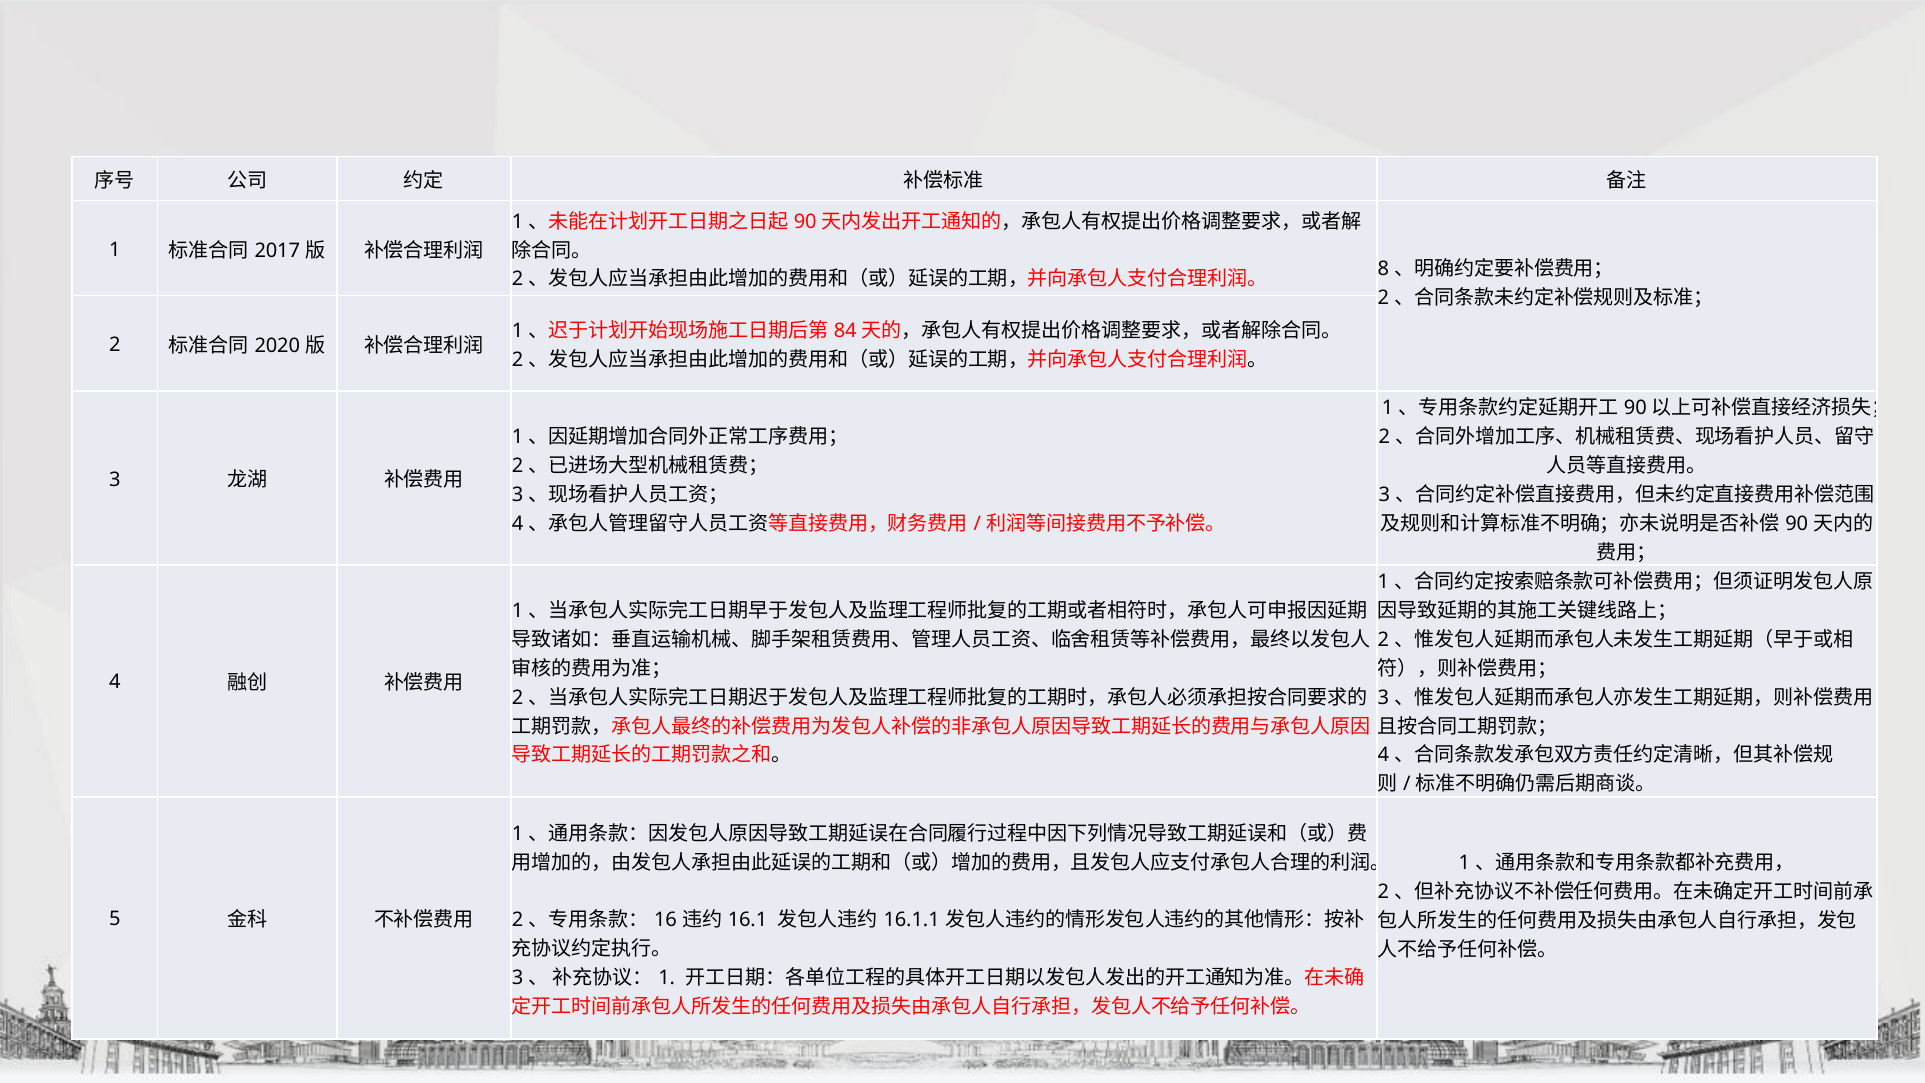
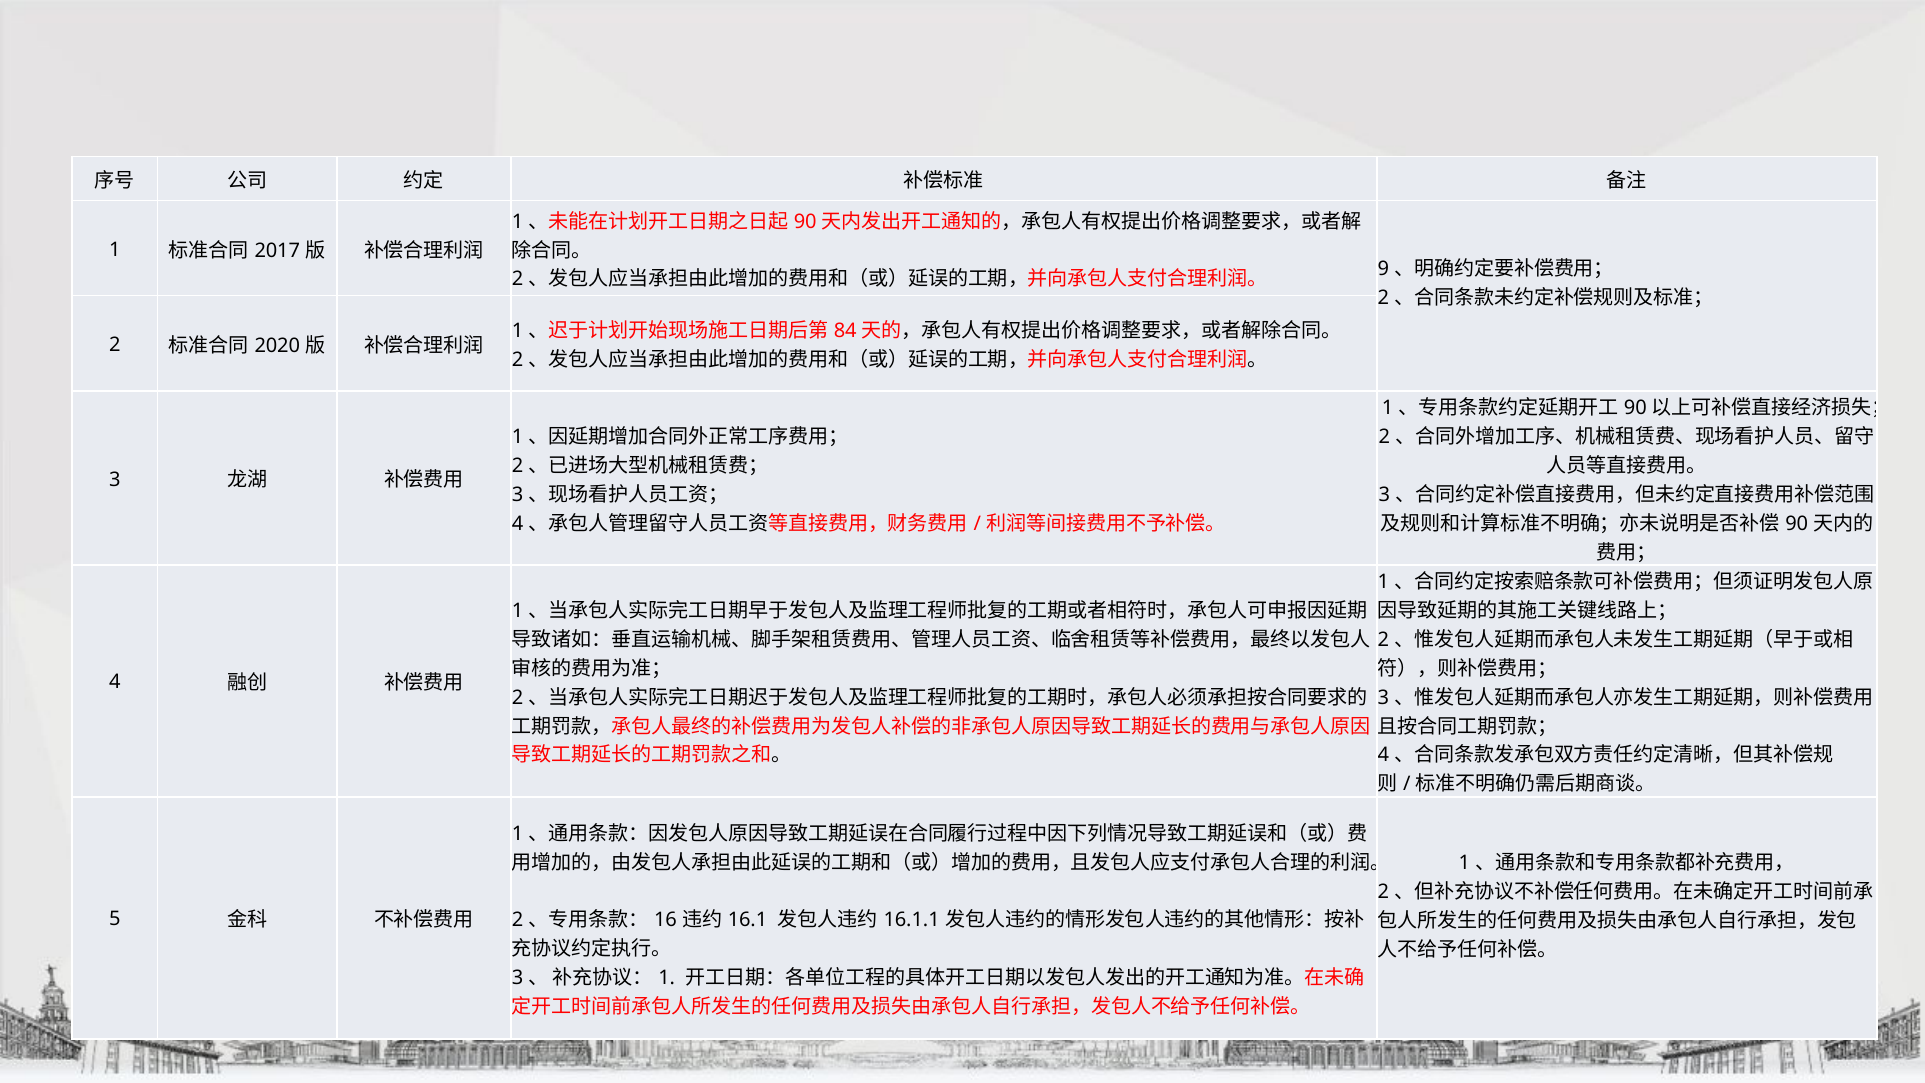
8: 8 -> 9
